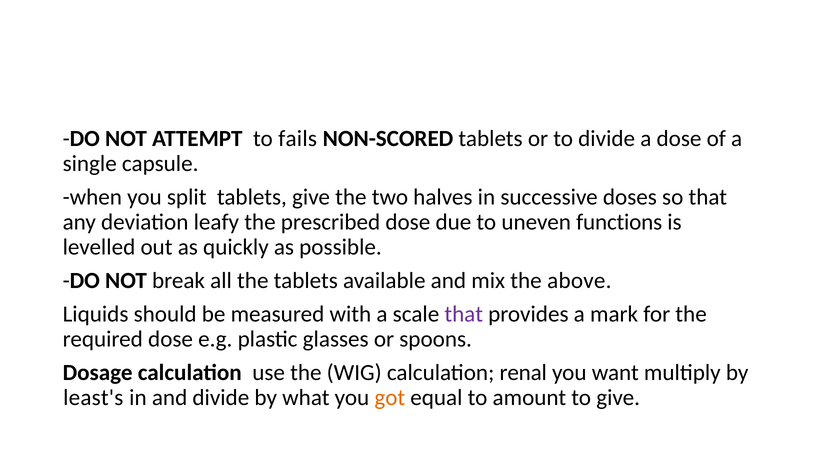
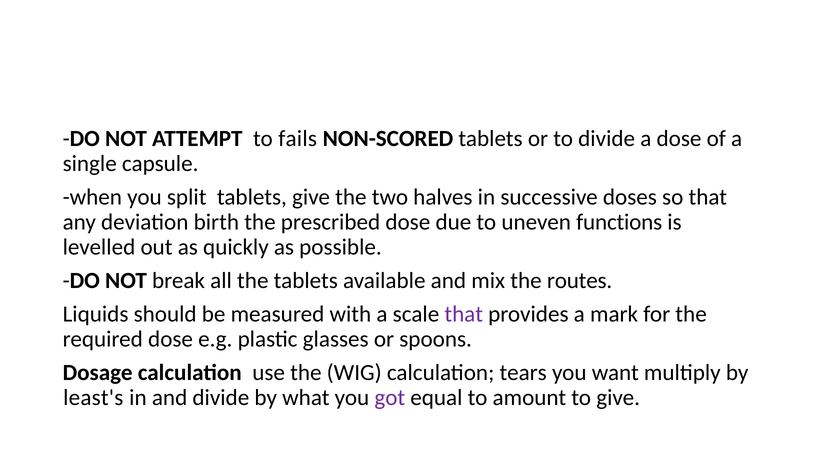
leafy: leafy -> birth
above: above -> routes
renal: renal -> tears
got colour: orange -> purple
